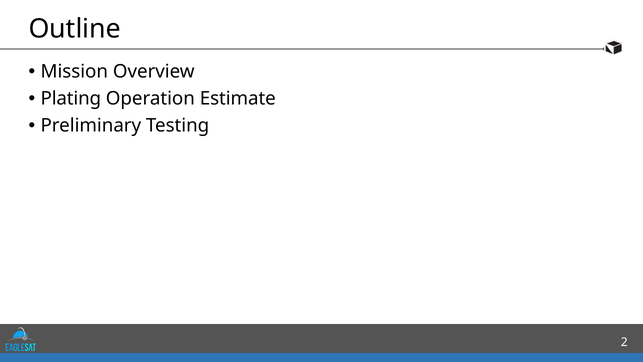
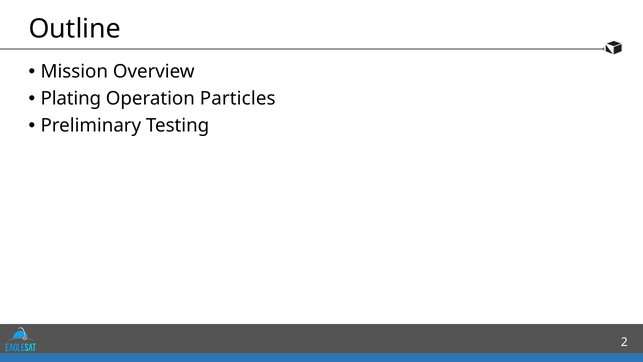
Estimate: Estimate -> Particles
